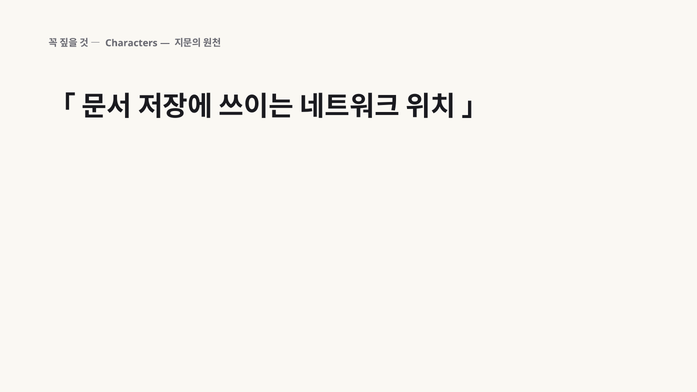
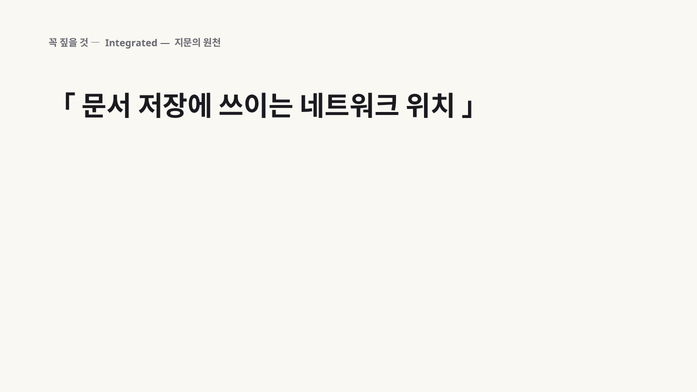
Characters: Characters -> Integrated
